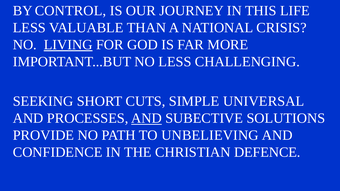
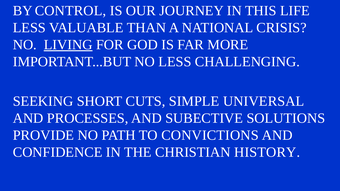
AND at (146, 118) underline: present -> none
UNBELIEVING: UNBELIEVING -> CONVICTIONS
DEFENCE: DEFENCE -> HISTORY
